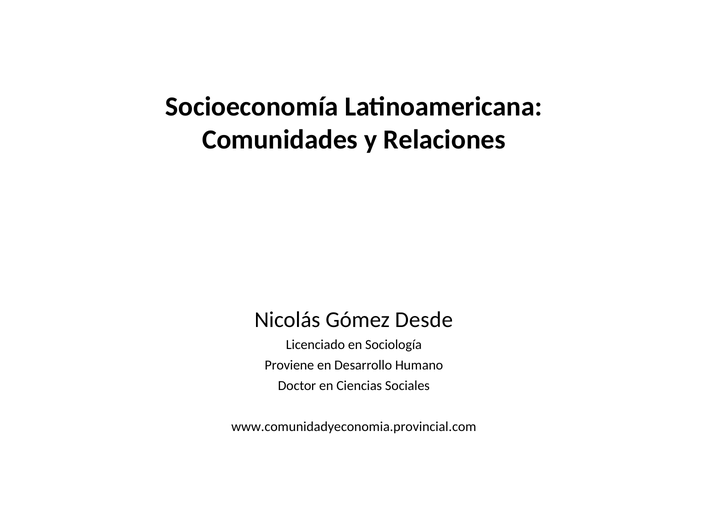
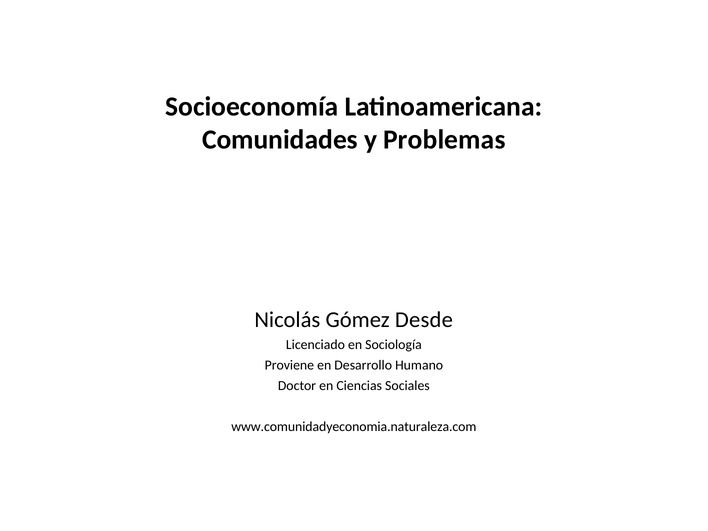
Relaciones: Relaciones -> Problemas
www.comunidadyeconomia.provincial.com: www.comunidadyeconomia.provincial.com -> www.comunidadyeconomia.naturaleza.com
